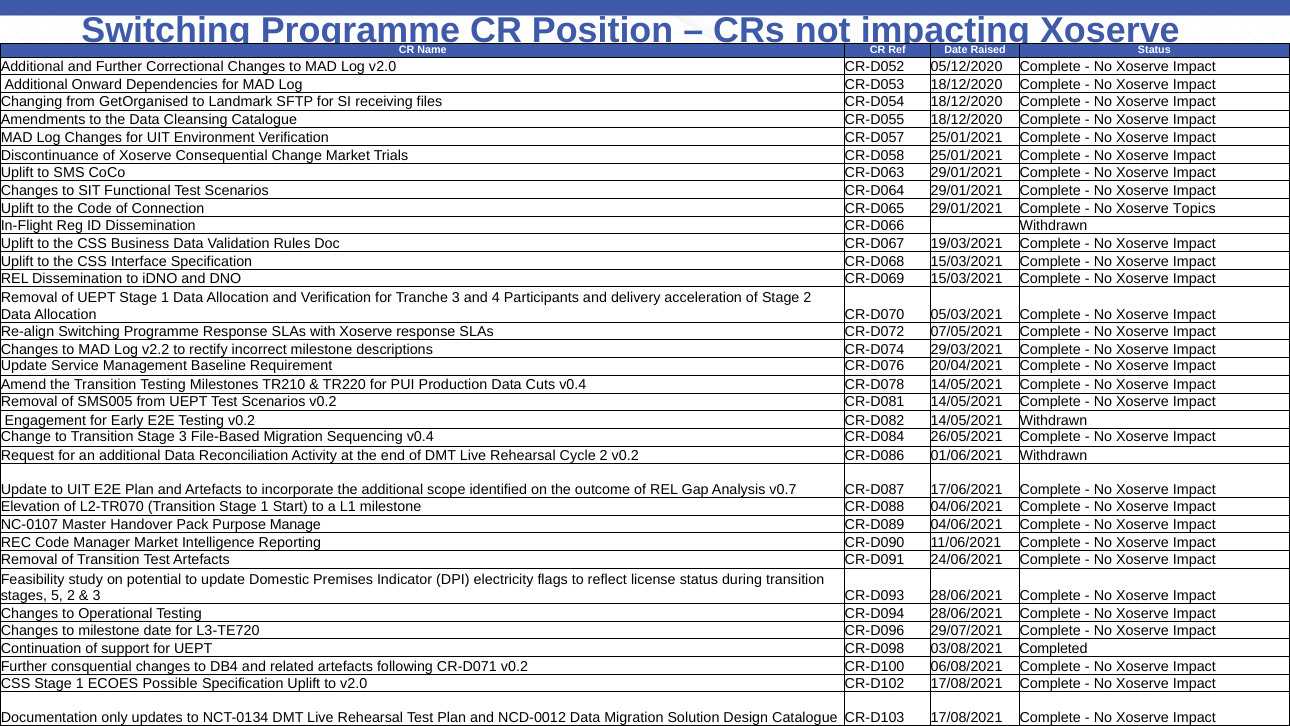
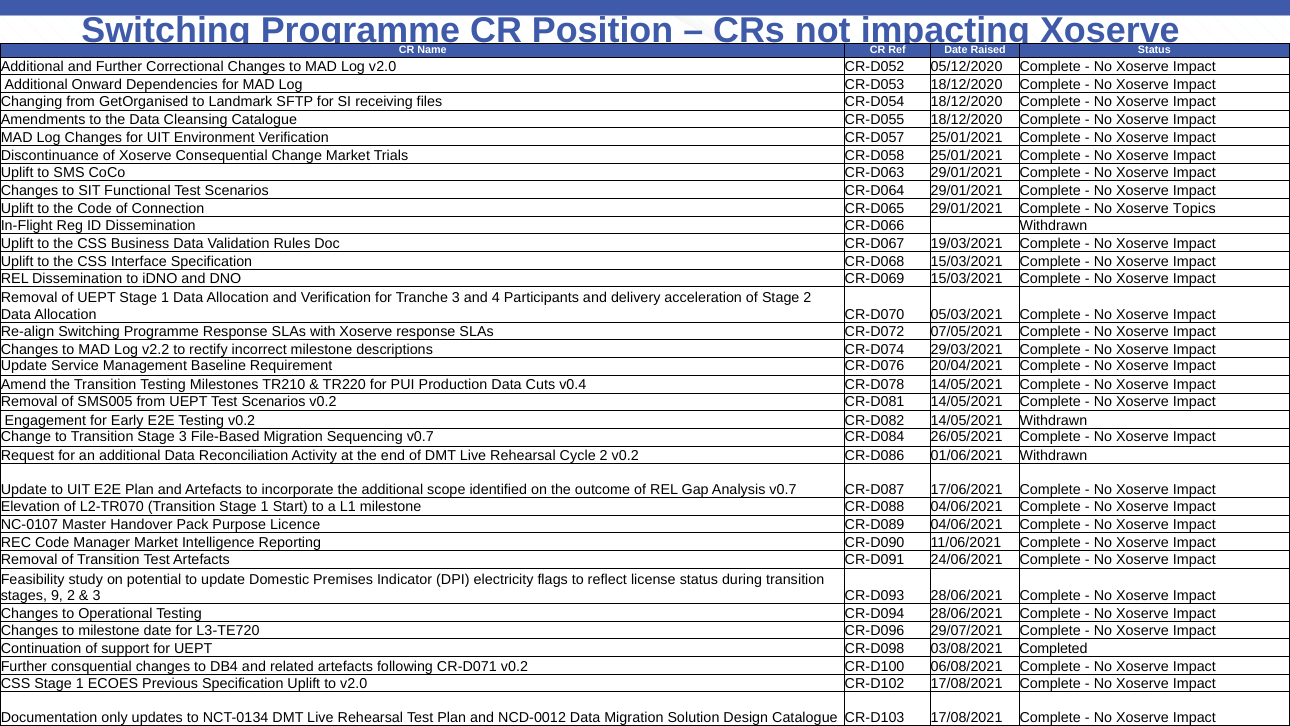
Sequencing v0.4: v0.4 -> v0.7
Manage: Manage -> Licence
5: 5 -> 9
Possible: Possible -> Previous
